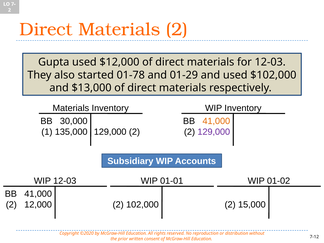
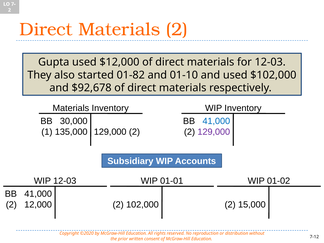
01-78: 01-78 -> 01-82
01-29: 01-29 -> 01-10
$13,000: $13,000 -> $92,678
41,000 at (216, 121) colour: orange -> blue
